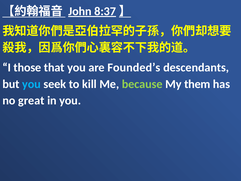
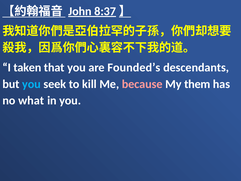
those: those -> taken
because colour: light green -> pink
great: great -> what
